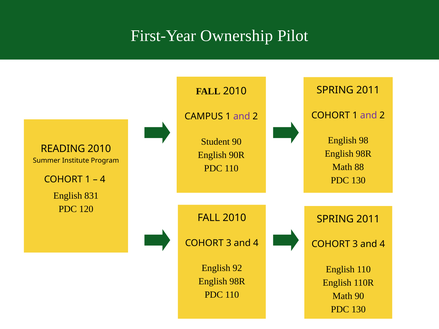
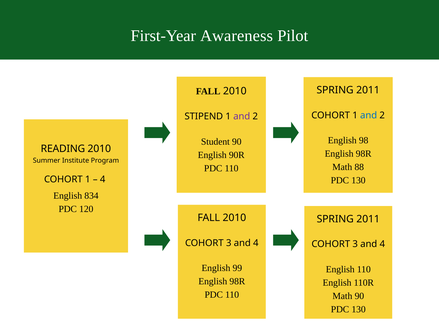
Ownership: Ownership -> Awareness
and at (369, 115) colour: purple -> blue
CAMPUS: CAMPUS -> STIPEND
831: 831 -> 834
92: 92 -> 99
